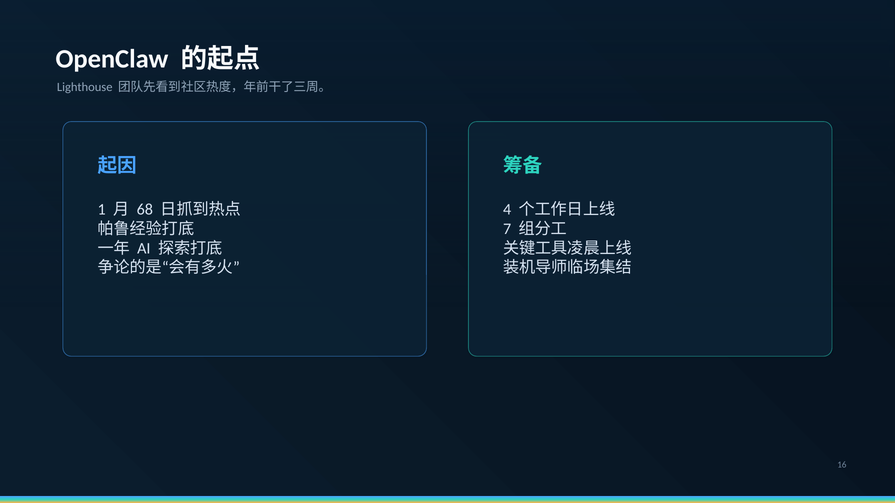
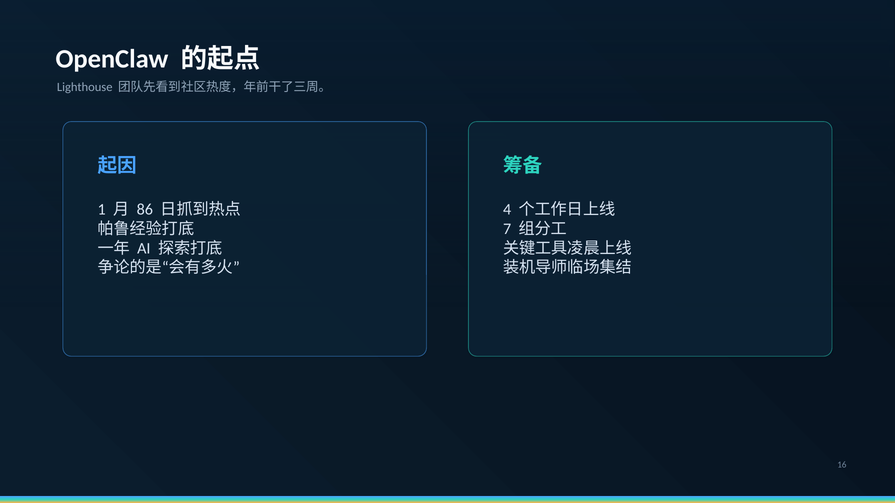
68: 68 -> 86
